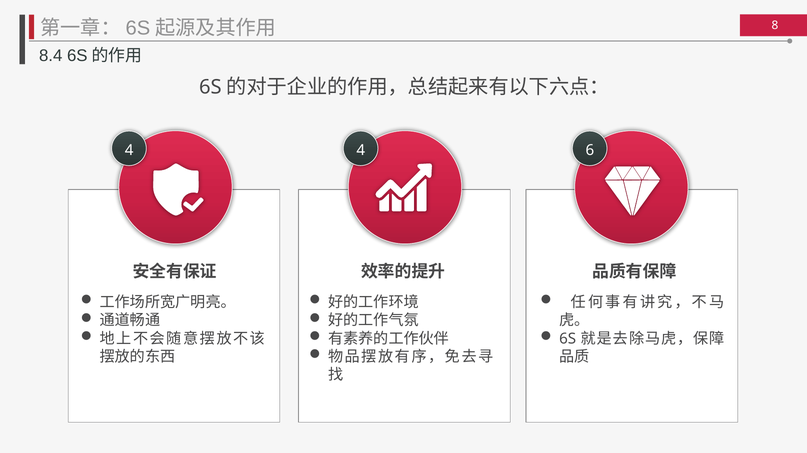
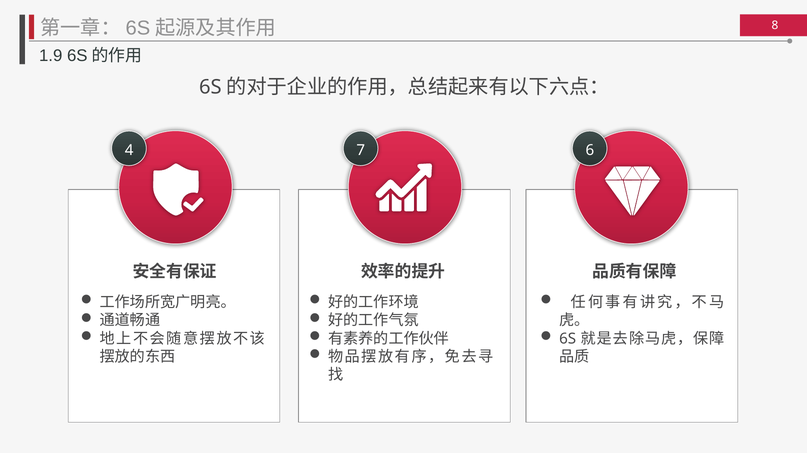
8.4: 8.4 -> 1.9
4 4: 4 -> 7
